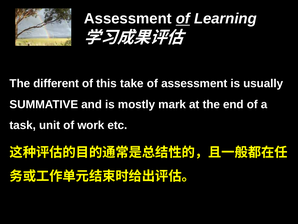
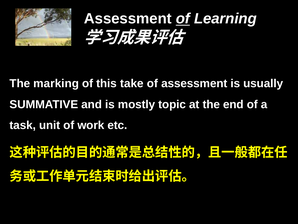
different: different -> marking
mark: mark -> topic
